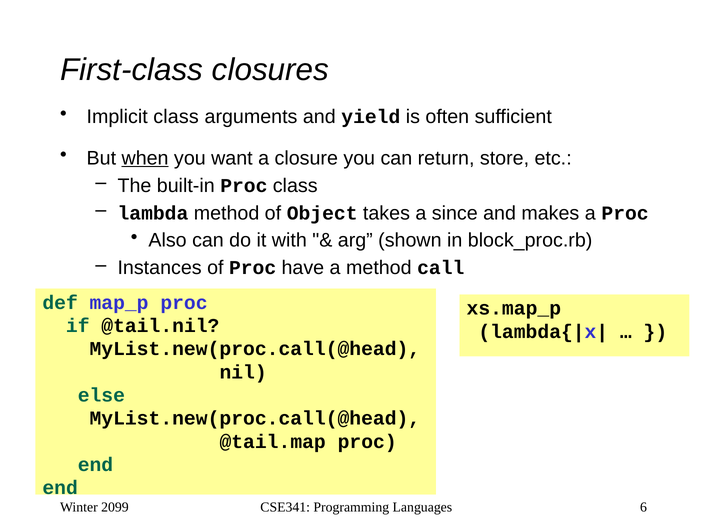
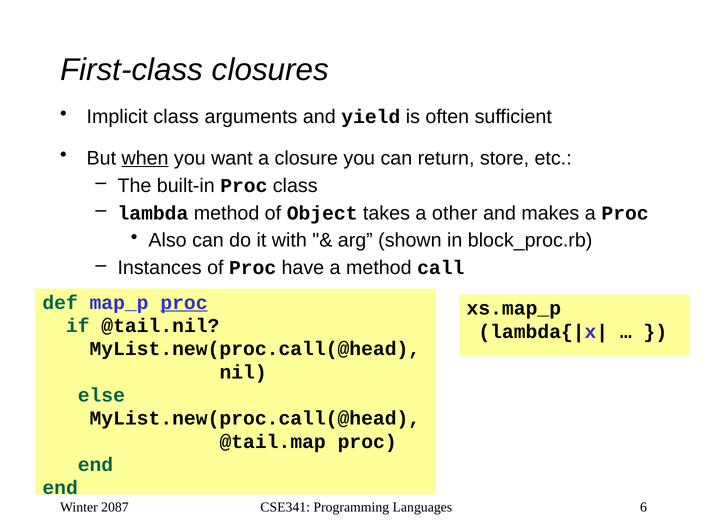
since: since -> other
proc at (184, 303) underline: none -> present
2099: 2099 -> 2087
